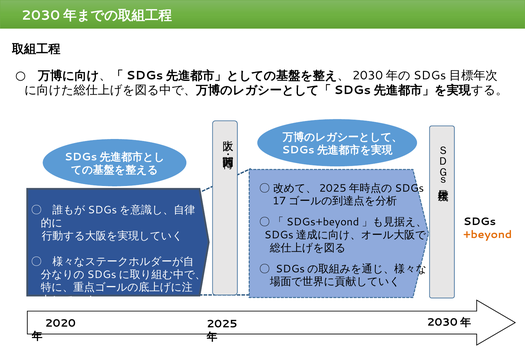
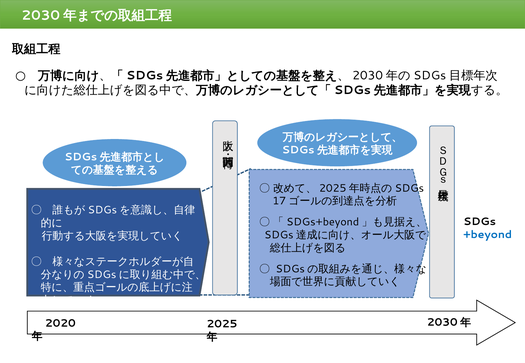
+beyond colour: orange -> blue
